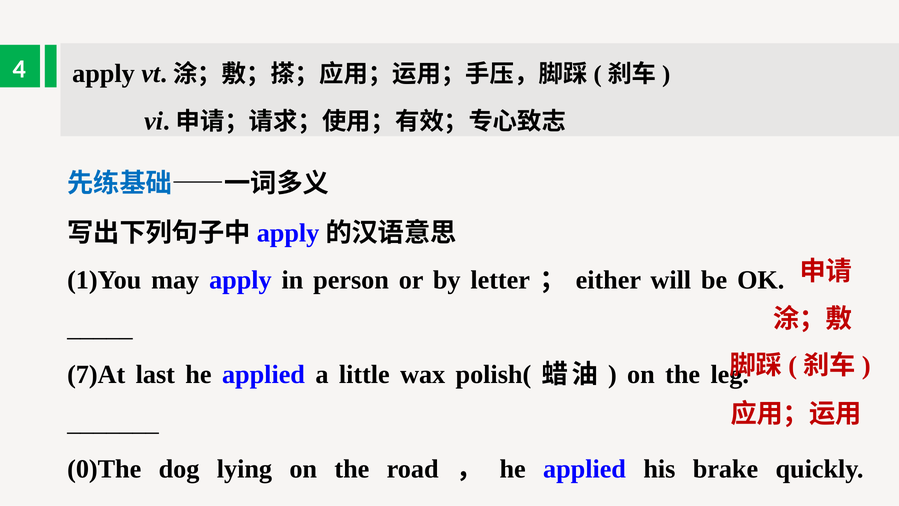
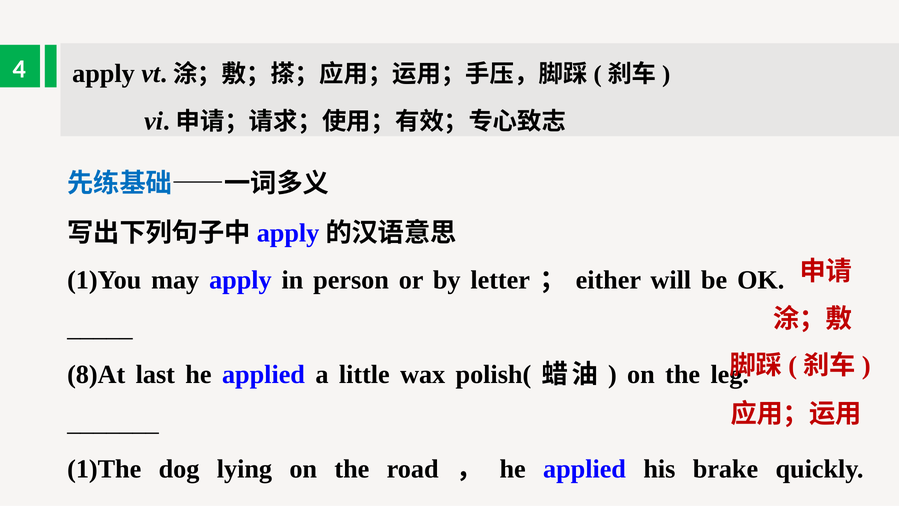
7)At: 7)At -> 8)At
0)The: 0)The -> 1)The
